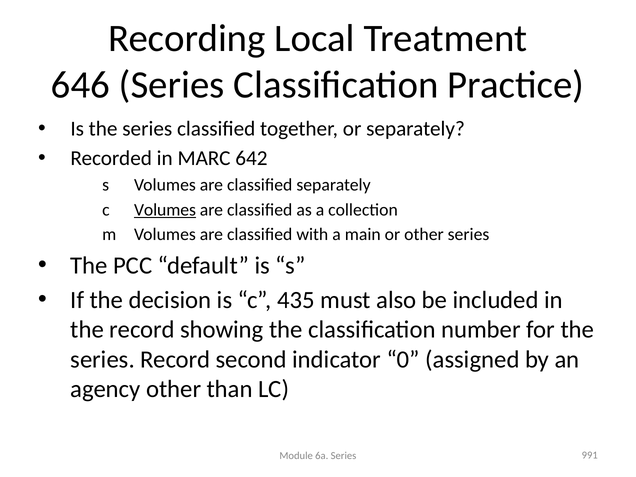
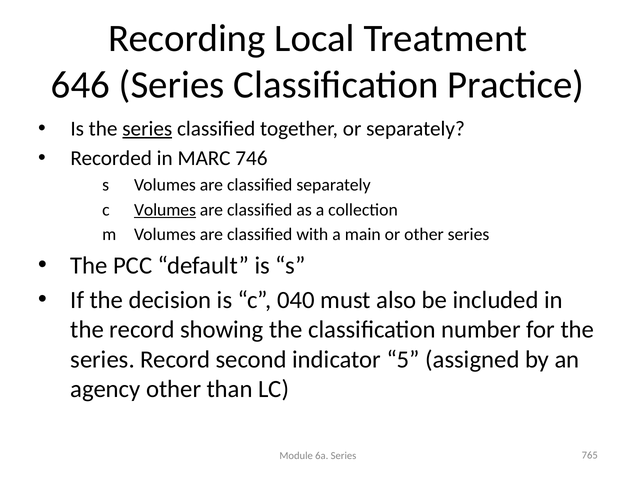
series at (147, 129) underline: none -> present
642: 642 -> 746
435: 435 -> 040
0: 0 -> 5
991: 991 -> 765
